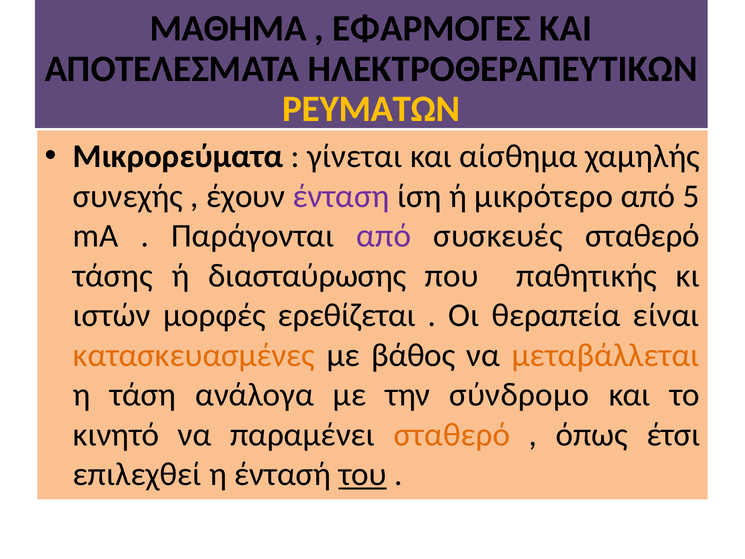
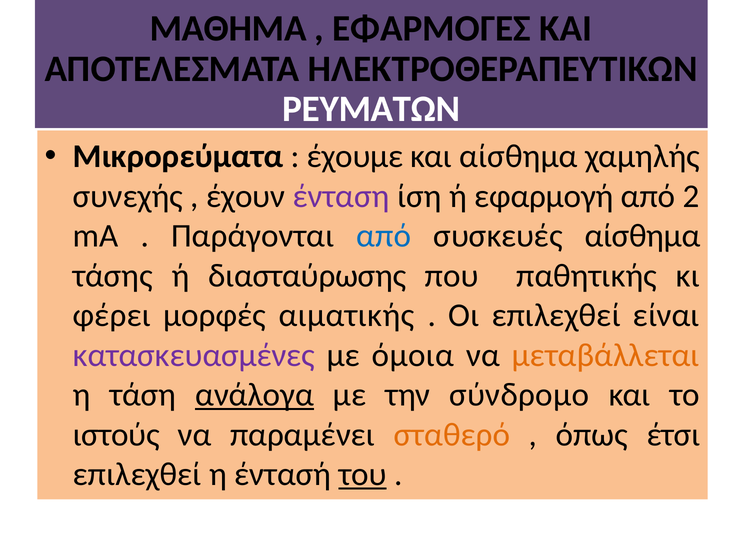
ΡΕΥΜΑΤΩΝ colour: yellow -> white
γίνεται: γίνεται -> έχουμε
μικρότερο: μικρότερο -> εφαρμογή
5: 5 -> 2
από at (384, 236) colour: purple -> blue
συσκευές σταθερό: σταθερό -> αίσθημα
ιστών: ιστών -> φέρει
ερεθίζεται: ερεθίζεται -> αιματικής
Οι θεραπεία: θεραπεία -> επιλεχθεί
κατασκευασμένες colour: orange -> purple
βάθος: βάθος -> όμοια
ανάλογα underline: none -> present
κινητό: κινητό -> ιστούς
